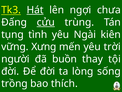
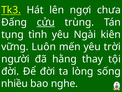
Hát underline: present -> none
Xưng: Xưng -> Luôn
buồn: buồn -> hằng
trồng: trồng -> nhiều
thích: thích -> nghe
